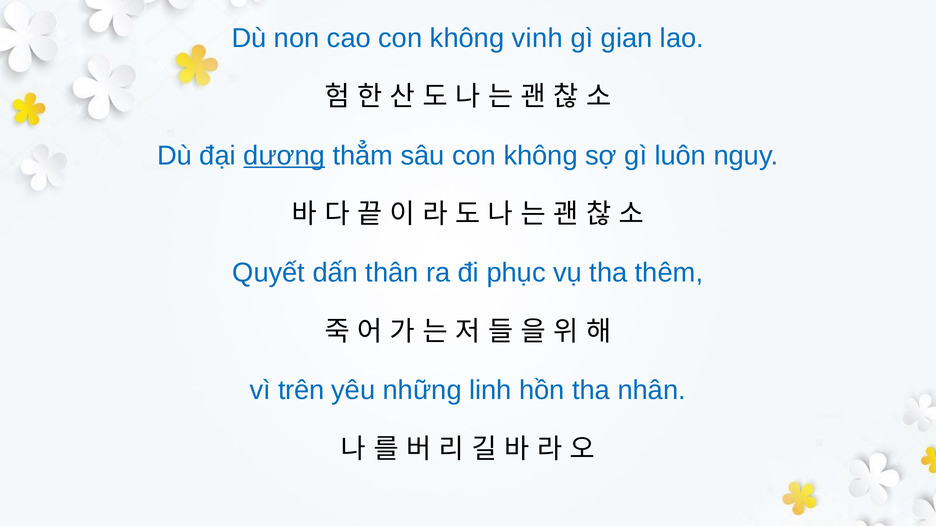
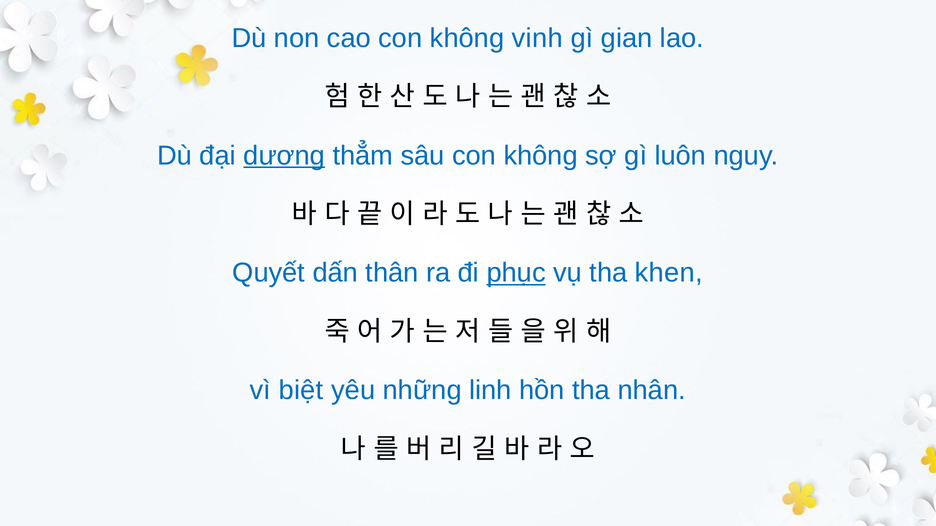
phục underline: none -> present
thêm: thêm -> khen
trên: trên -> biệt
